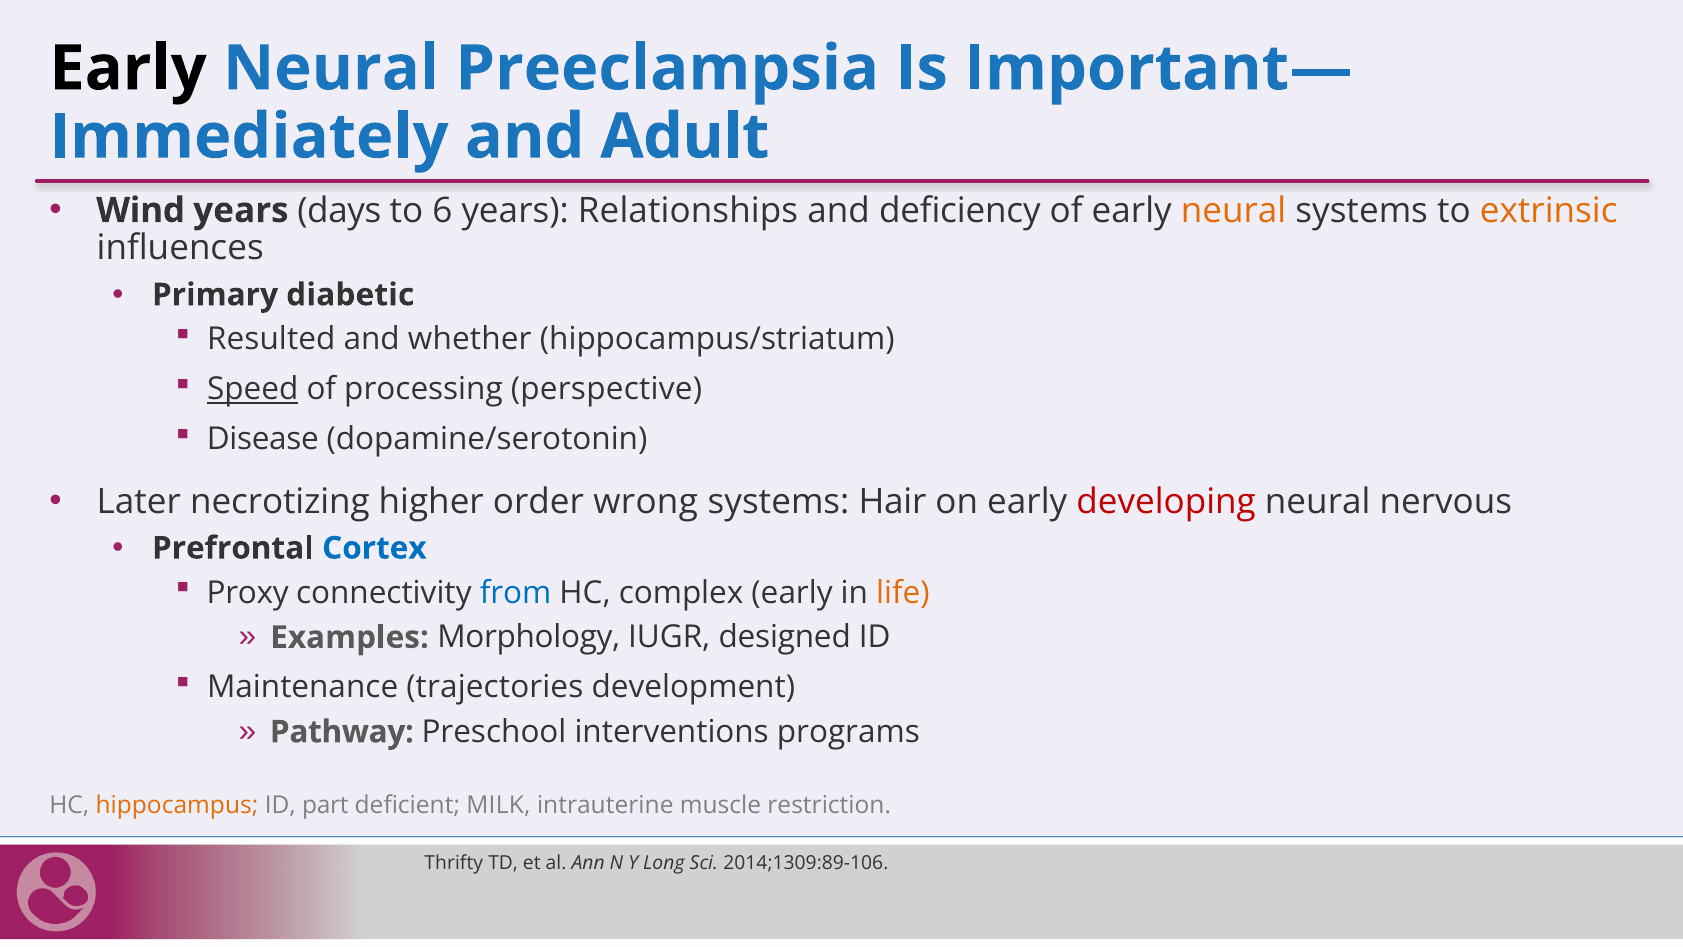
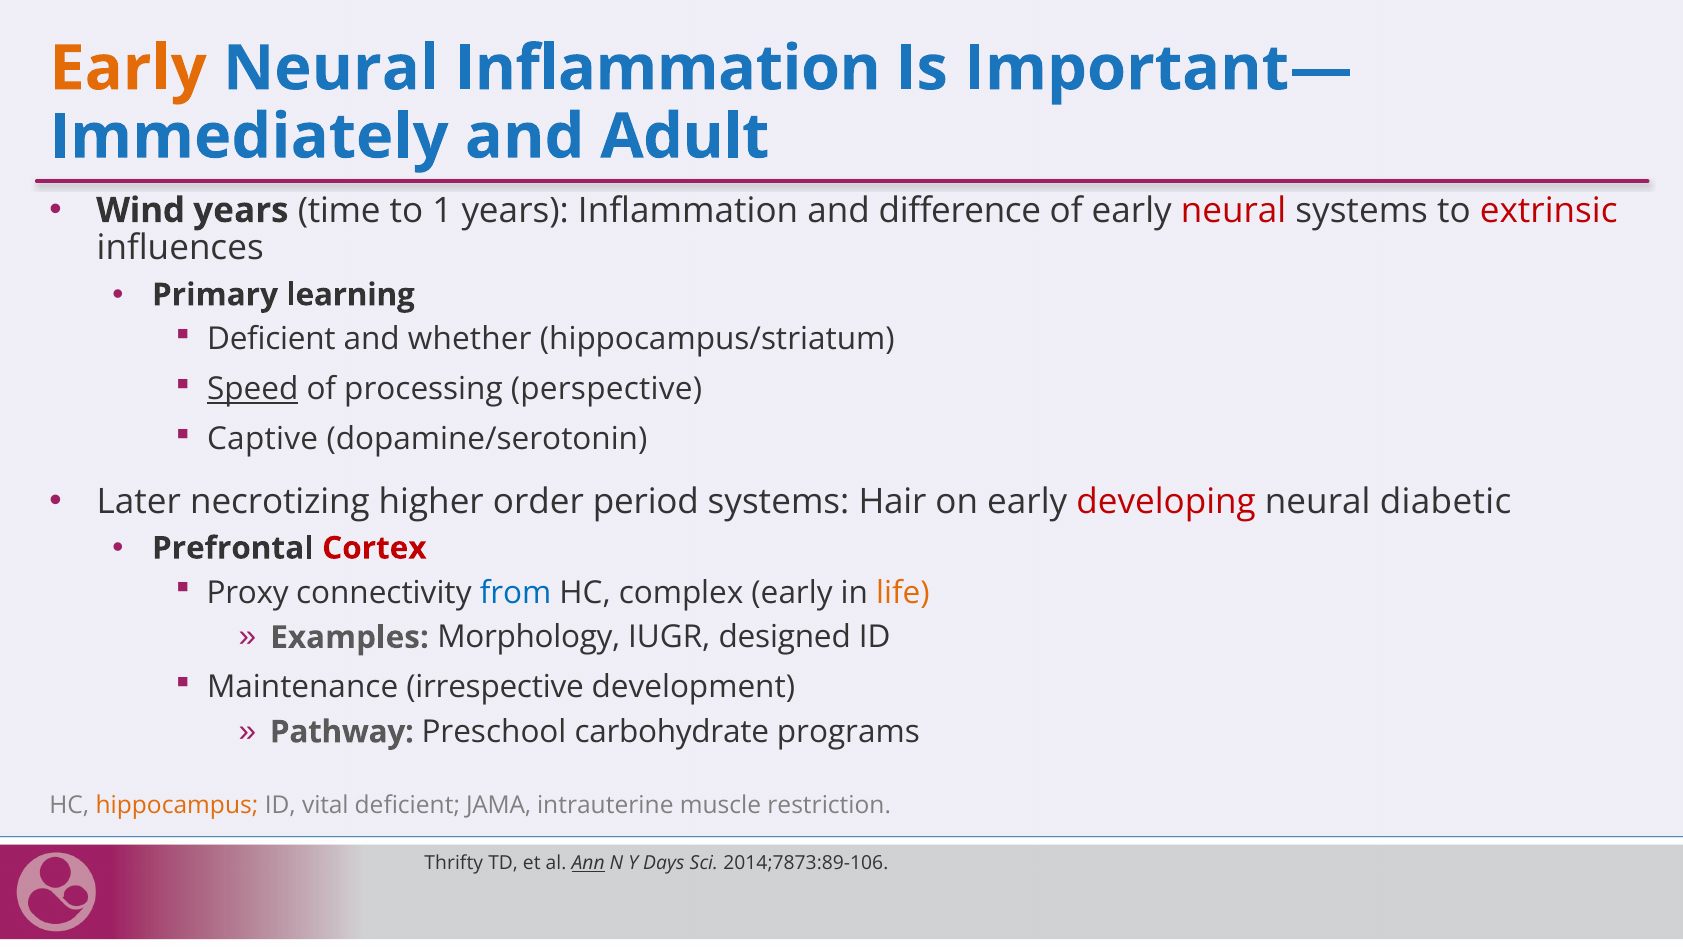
Early at (128, 69) colour: black -> orange
Neural Preeclampsia: Preeclampsia -> Inflammation
days: days -> time
6: 6 -> 1
years Relationships: Relationships -> Inflammation
deficiency: deficiency -> difference
neural at (1234, 210) colour: orange -> red
extrinsic colour: orange -> red
diabetic: diabetic -> learning
Resulted at (271, 339): Resulted -> Deficient
Disease: Disease -> Captive
wrong: wrong -> period
nervous: nervous -> diabetic
Cortex colour: blue -> red
trajectories: trajectories -> irrespective
interventions: interventions -> carbohydrate
part: part -> vital
MILK: MILK -> JAMA
Ann underline: none -> present
Long: Long -> Days
2014;1309:89-106: 2014;1309:89-106 -> 2014;7873:89-106
